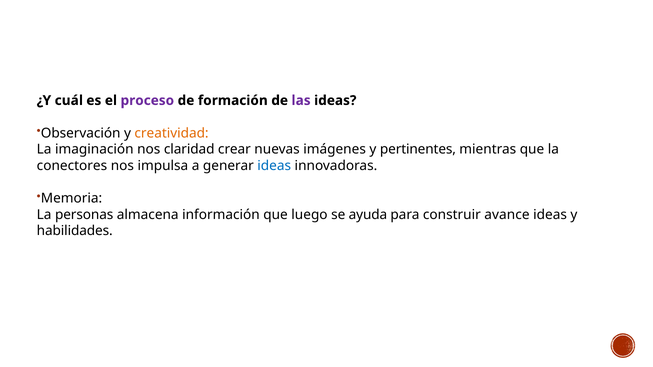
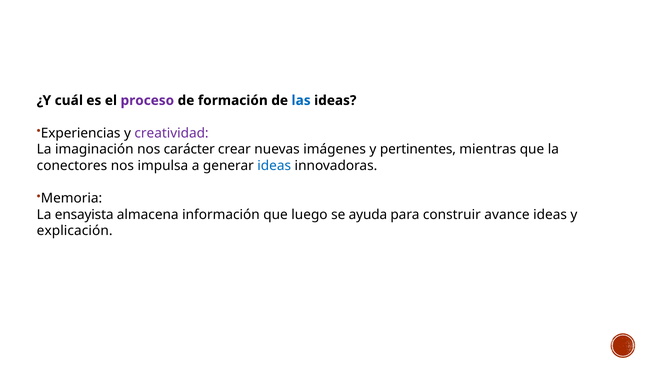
las colour: purple -> blue
Observación: Observación -> Experiencias
creatividad colour: orange -> purple
claridad: claridad -> carácter
personas: personas -> ensayista
habilidades: habilidades -> explicación
